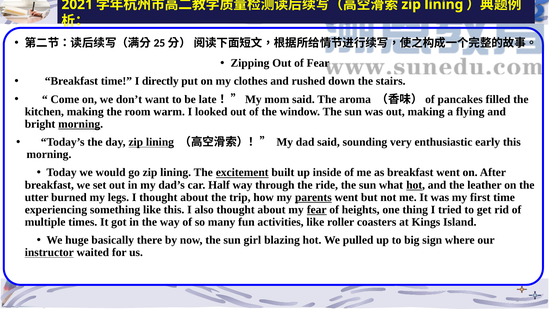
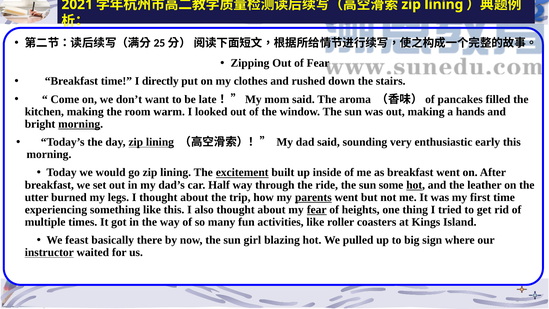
flying: flying -> hands
what: what -> some
huge: huge -> feast
